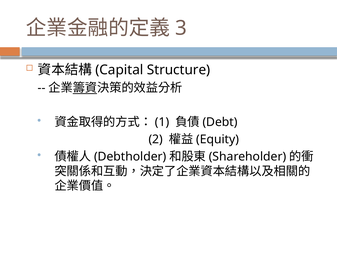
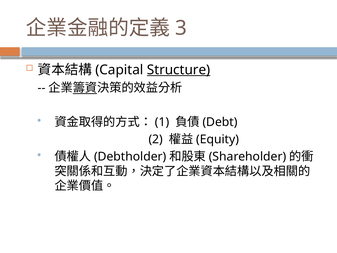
Structure underline: none -> present
